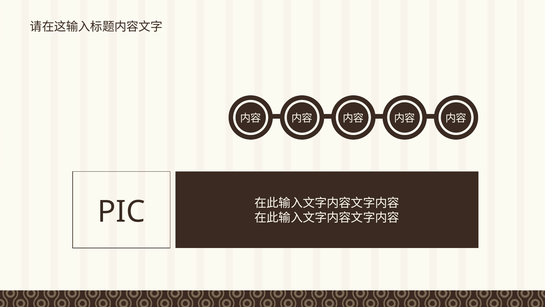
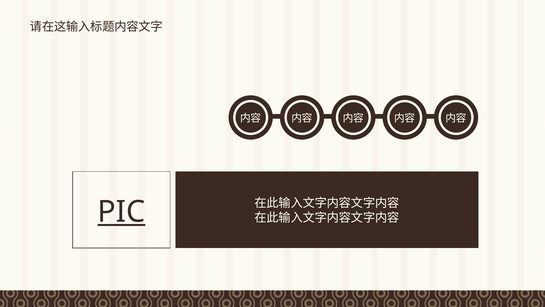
PIC underline: none -> present
